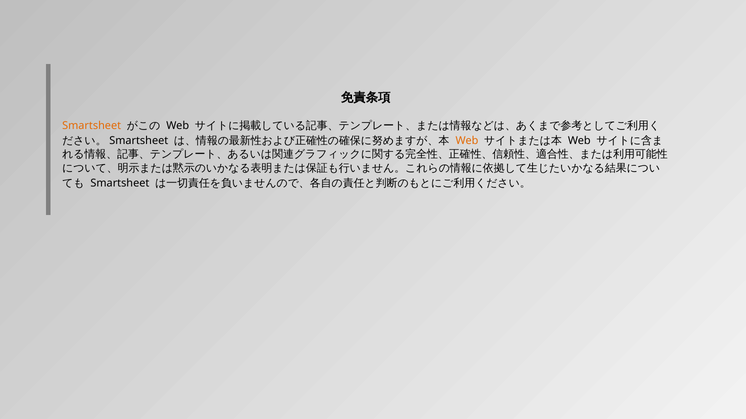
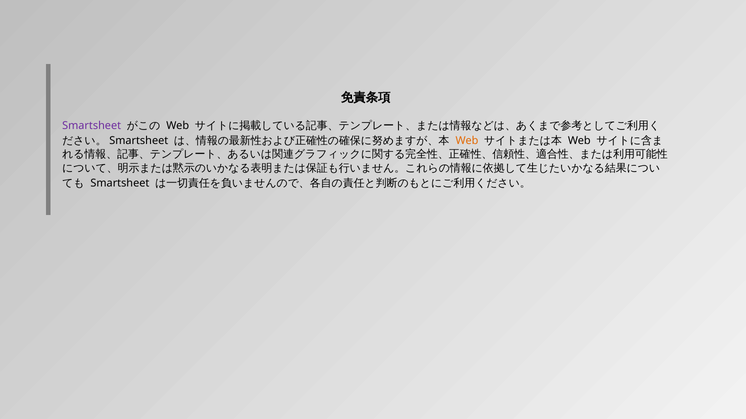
Smartsheet at (92, 126) colour: orange -> purple
